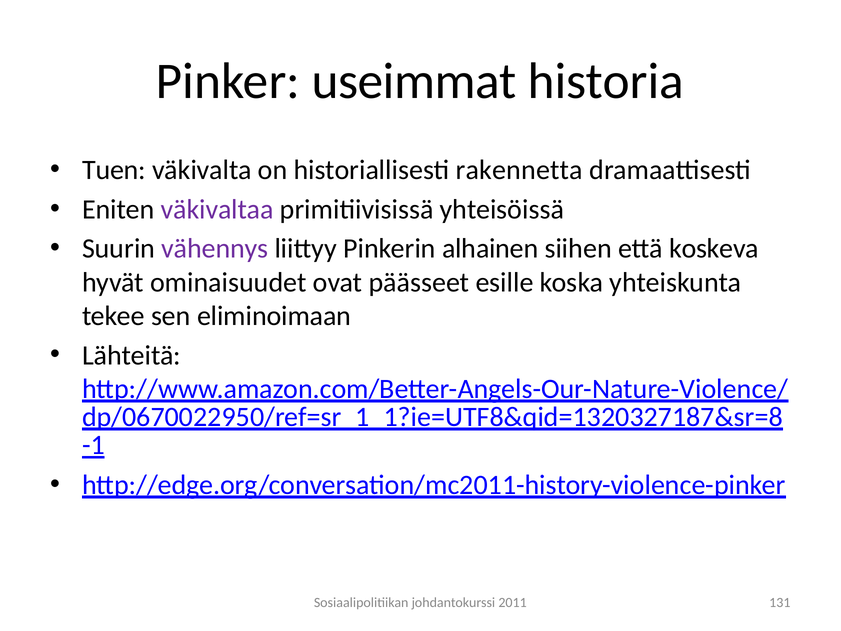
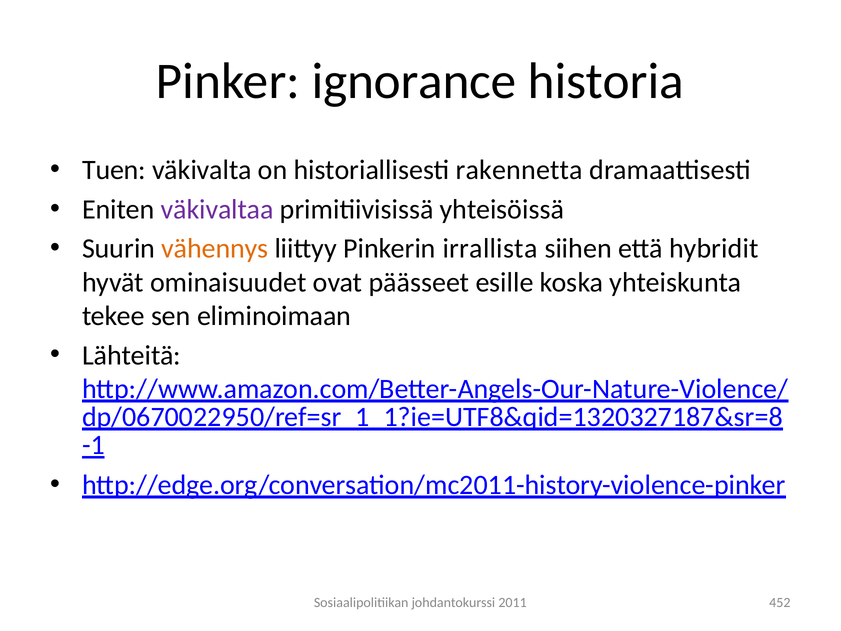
useimmat: useimmat -> ignorance
vähennys colour: purple -> orange
alhainen: alhainen -> irrallista
koskeva: koskeva -> hybridit
131: 131 -> 452
